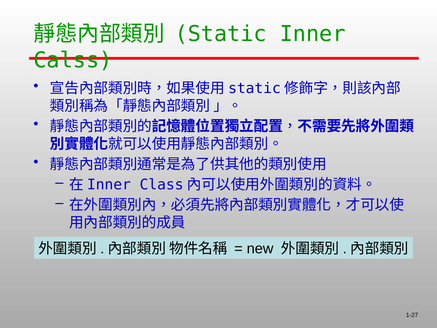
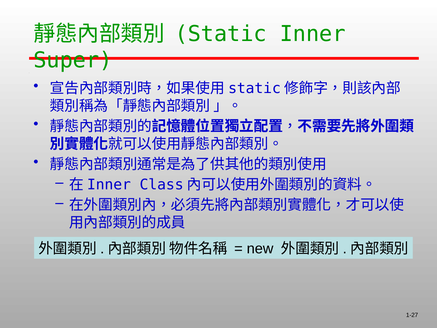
Calss: Calss -> Super
